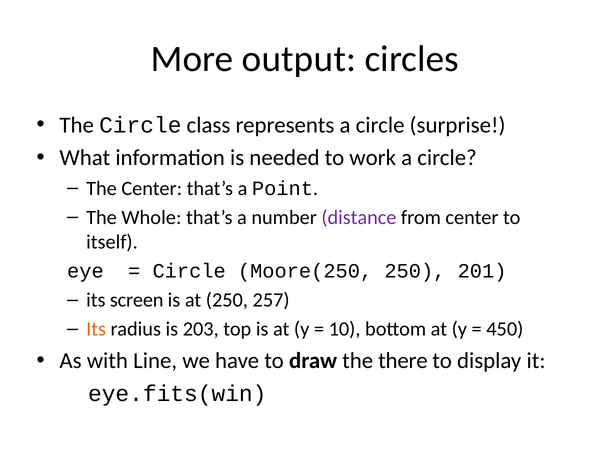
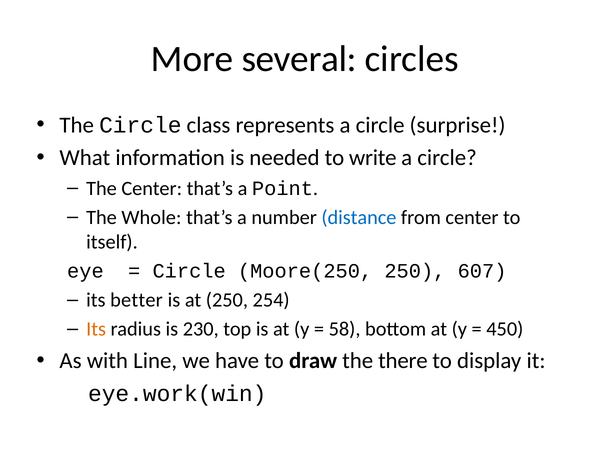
output: output -> several
work: work -> write
distance colour: purple -> blue
201: 201 -> 607
screen: screen -> better
257: 257 -> 254
203: 203 -> 230
10: 10 -> 58
eye.fits(win: eye.fits(win -> eye.work(win
